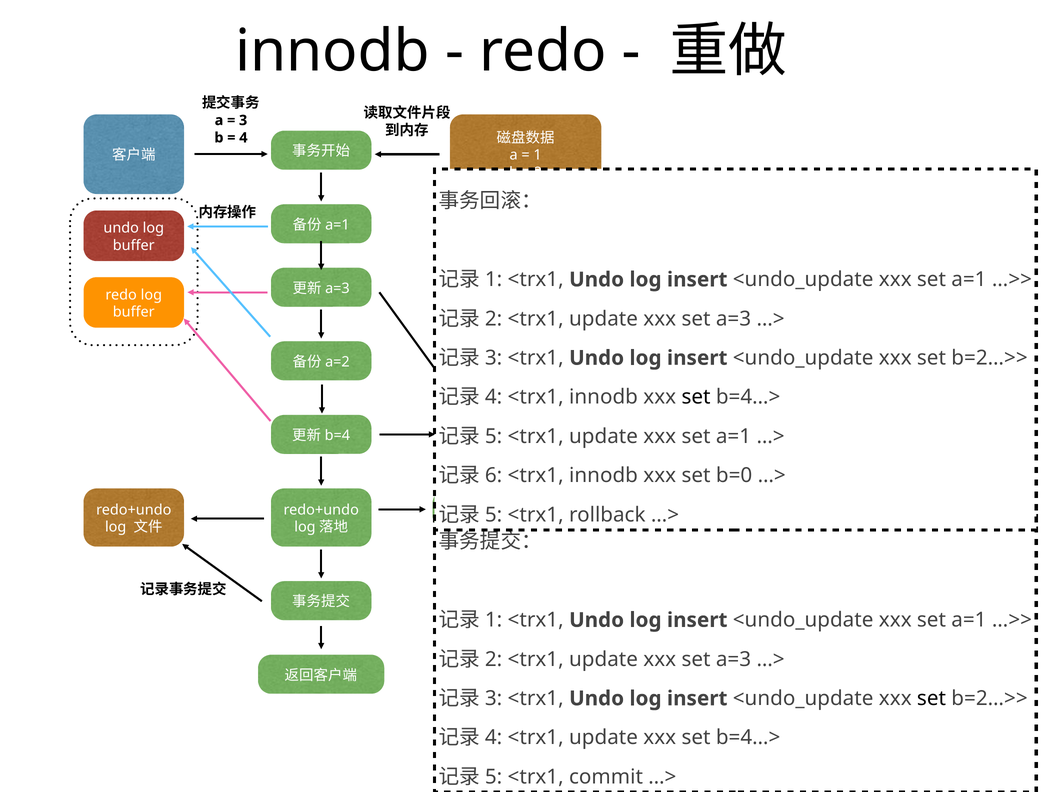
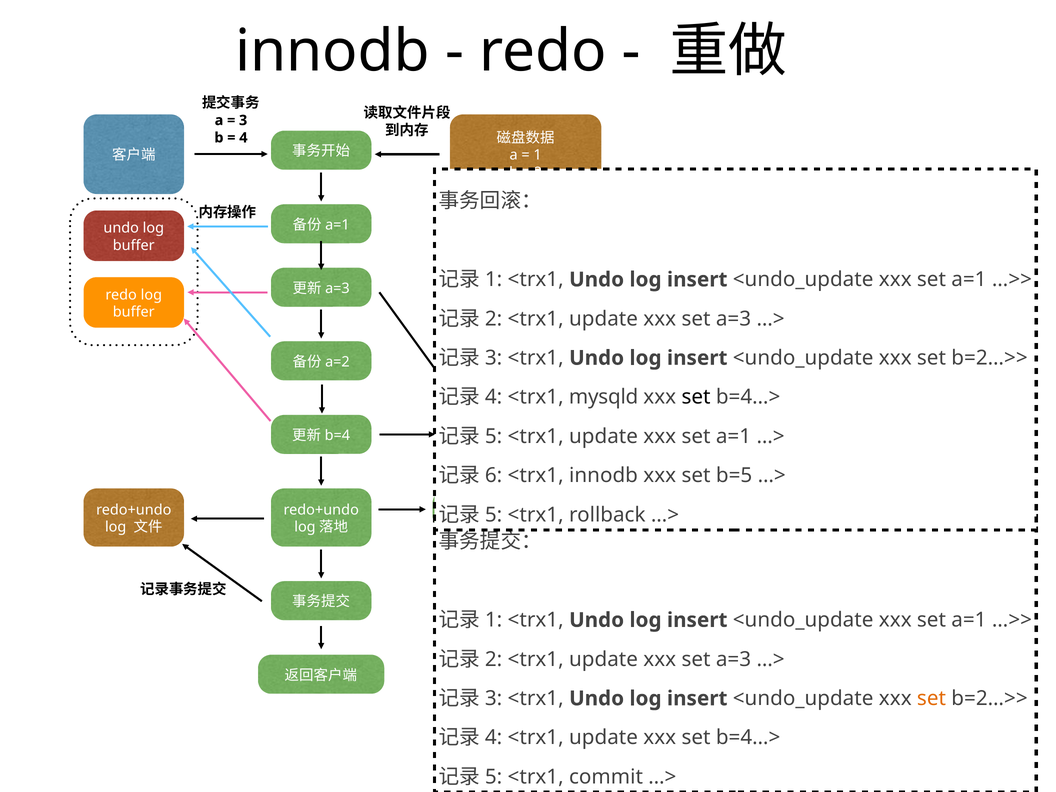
4 <trx1 innodb: innodb -> mysqld
b=0: b=0 -> b=5
set at (931, 698) colour: black -> orange
